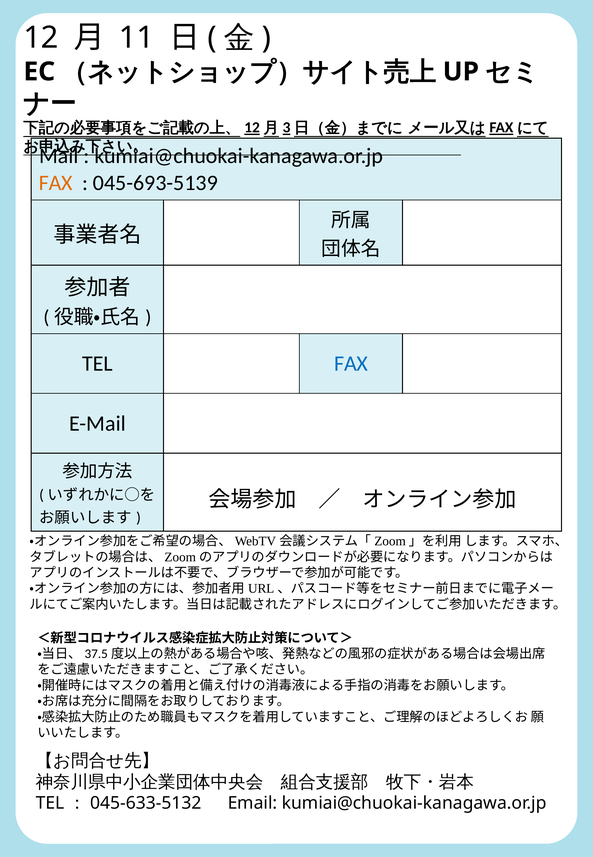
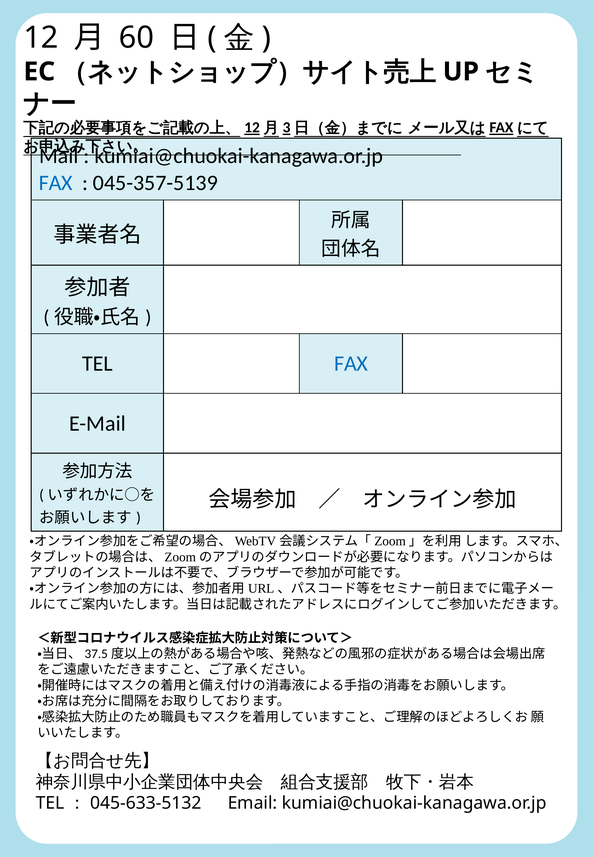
11: 11 -> 60
FAX at (56, 183) colour: orange -> blue
045-693-5139: 045-693-5139 -> 045-357-5139
